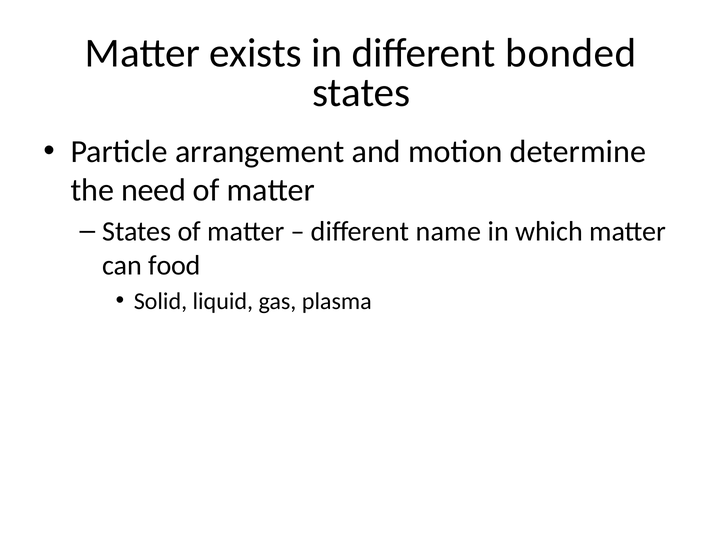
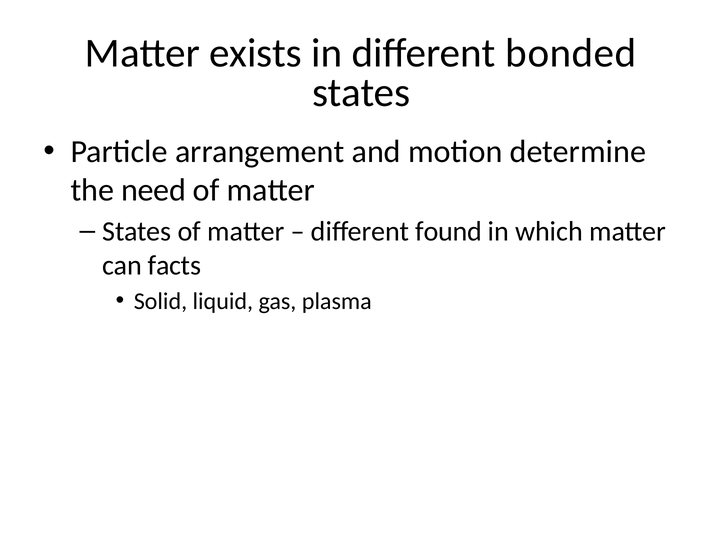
name: name -> found
food: food -> facts
